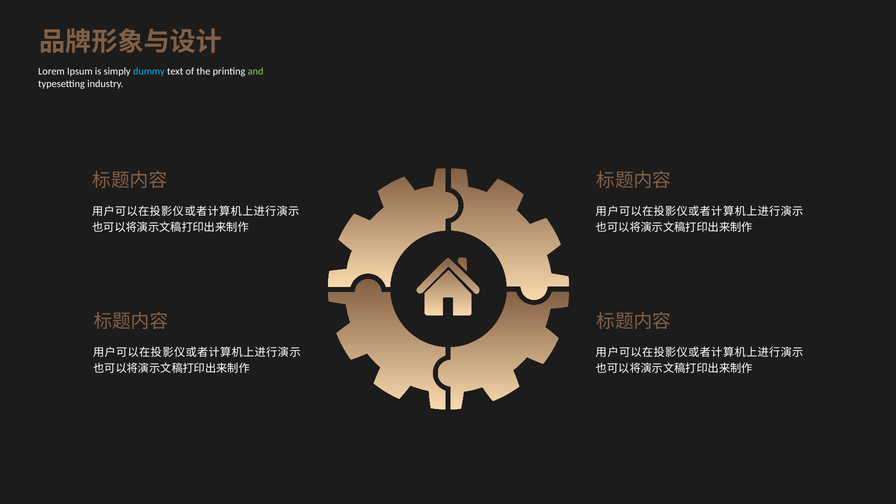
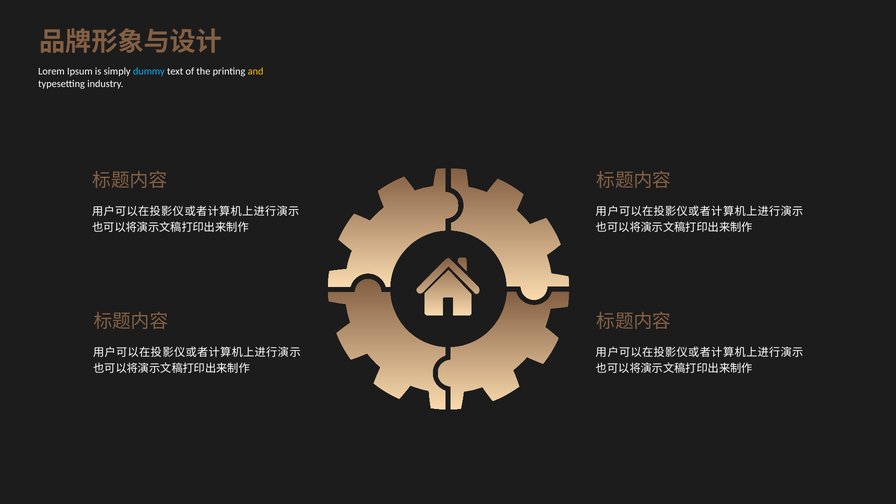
and colour: light green -> yellow
